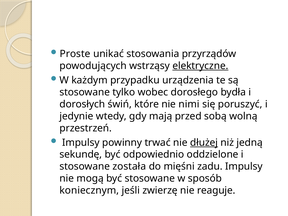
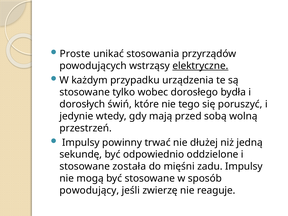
nimi: nimi -> tego
dłużej underline: present -> none
koniecznym: koniecznym -> powodujący
